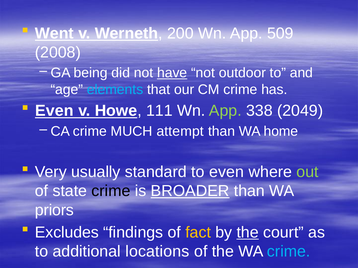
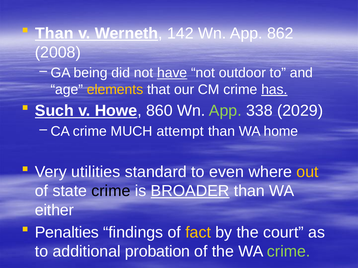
Went at (54, 33): Went -> Than
200: 200 -> 142
509: 509 -> 862
elements colour: light blue -> yellow
has underline: none -> present
Even at (54, 111): Even -> Such
111: 111 -> 860
2049: 2049 -> 2029
usually: usually -> utilities
out colour: light green -> yellow
priors: priors -> either
Excludes: Excludes -> Penalties
the at (248, 233) underline: present -> none
locations: locations -> probation
crime at (289, 252) colour: light blue -> light green
